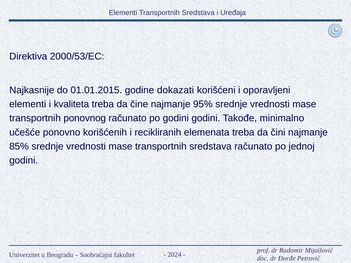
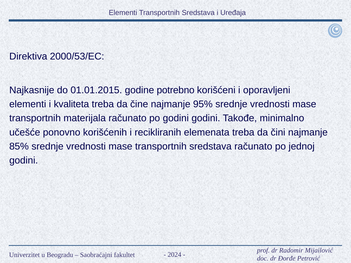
dokazati: dokazati -> potrebno
ponovnog: ponovnog -> materijala
